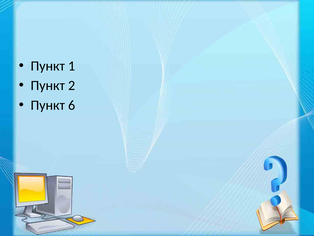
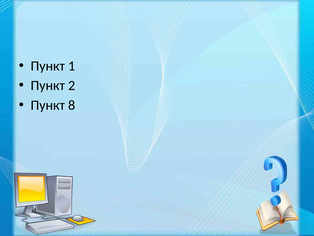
6: 6 -> 8
